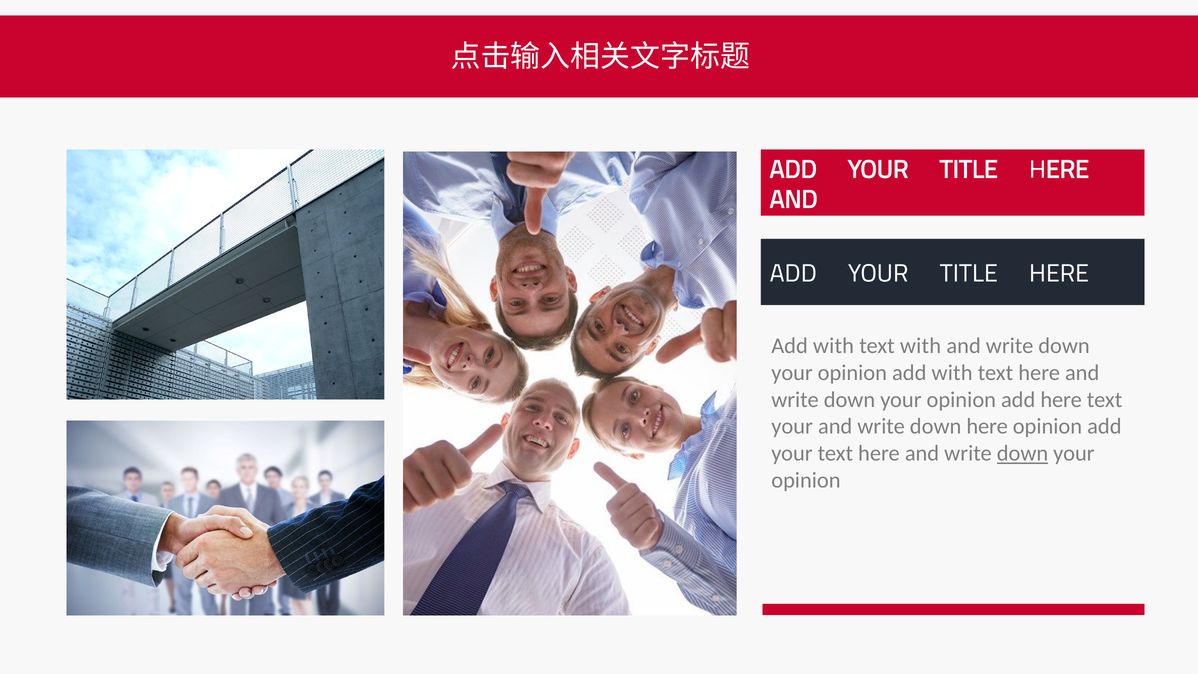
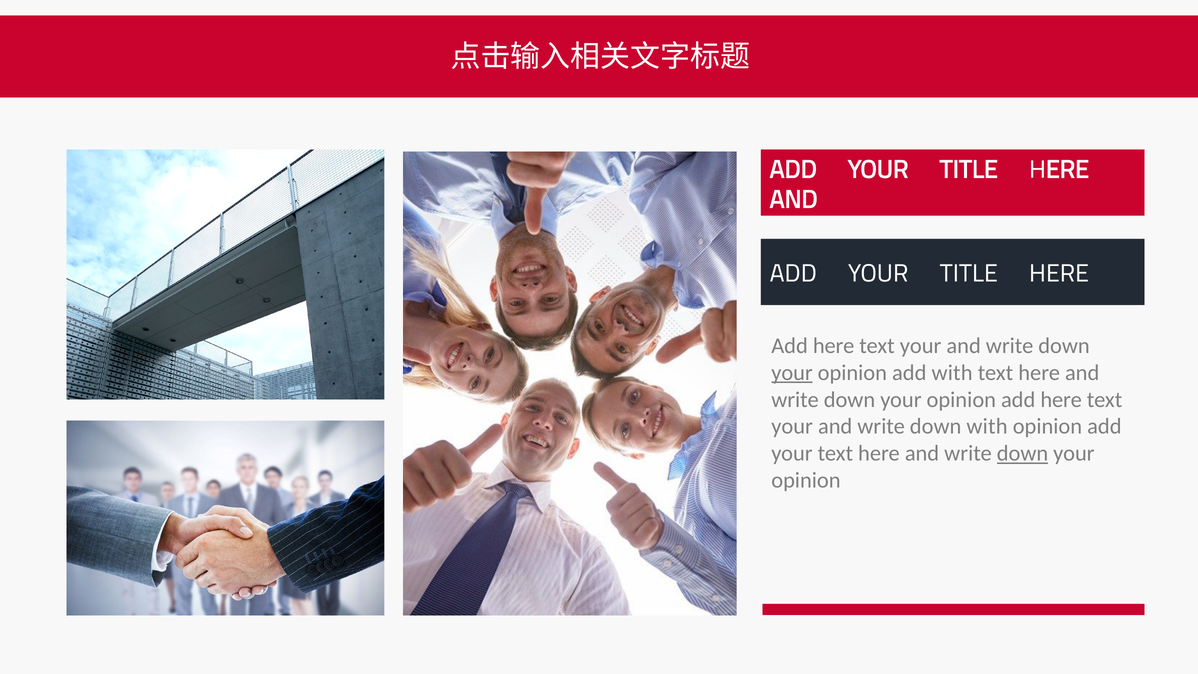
with at (833, 346): with -> here
with at (920, 346): with -> your
your at (792, 373) underline: none -> present
down here: here -> with
